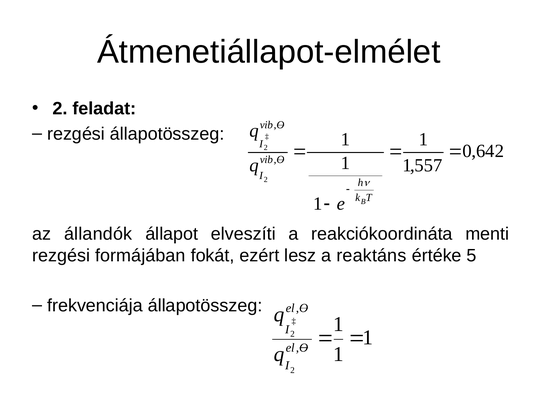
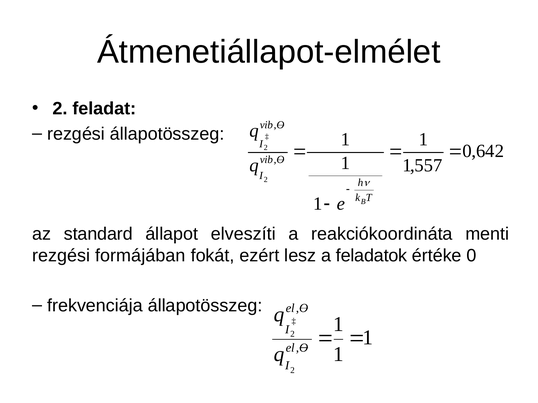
állandók: állandók -> standard
reaktáns: reaktáns -> feladatok
értéke 5: 5 -> 0
